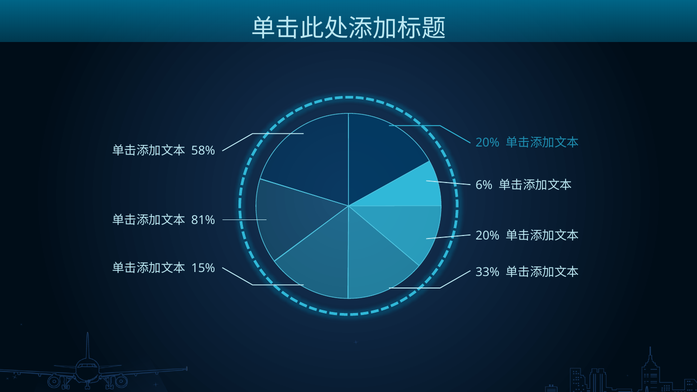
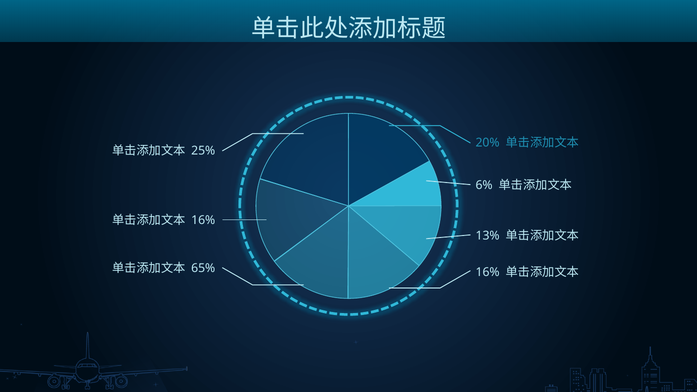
58%: 58% -> 25%
81% at (203, 220): 81% -> 16%
20% at (488, 236): 20% -> 13%
15%: 15% -> 65%
33% at (488, 272): 33% -> 16%
